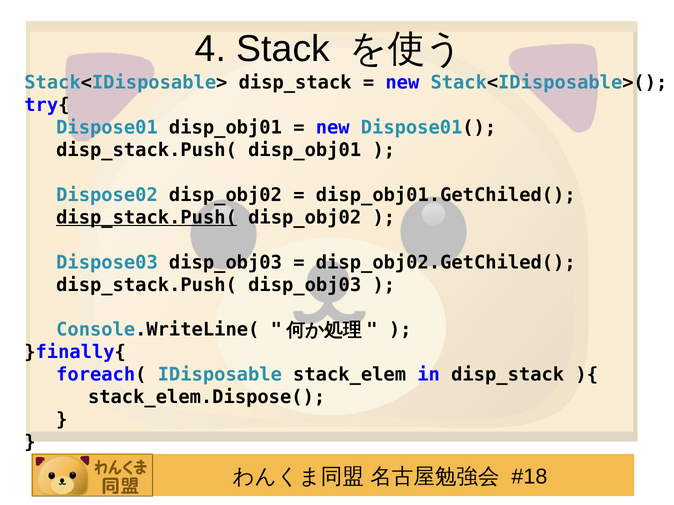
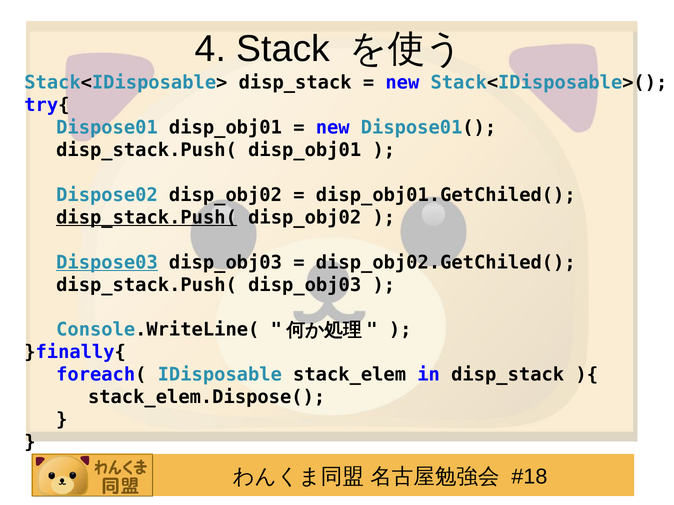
Dispose03 underline: none -> present
